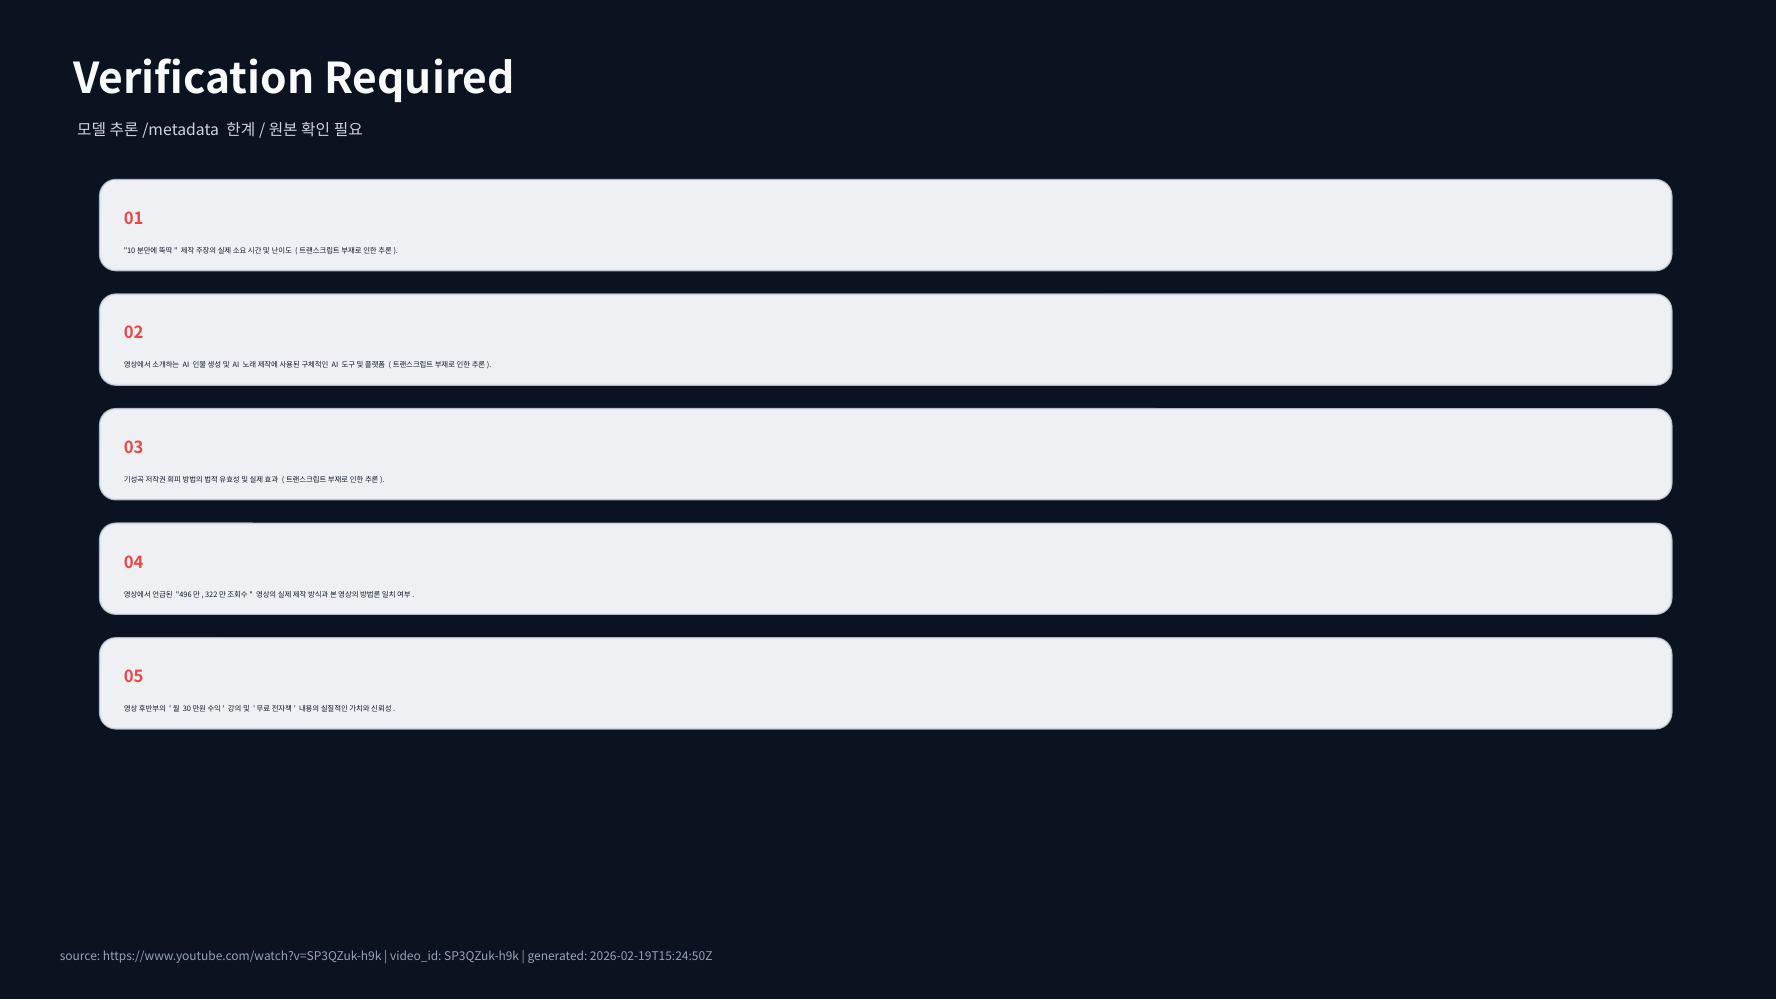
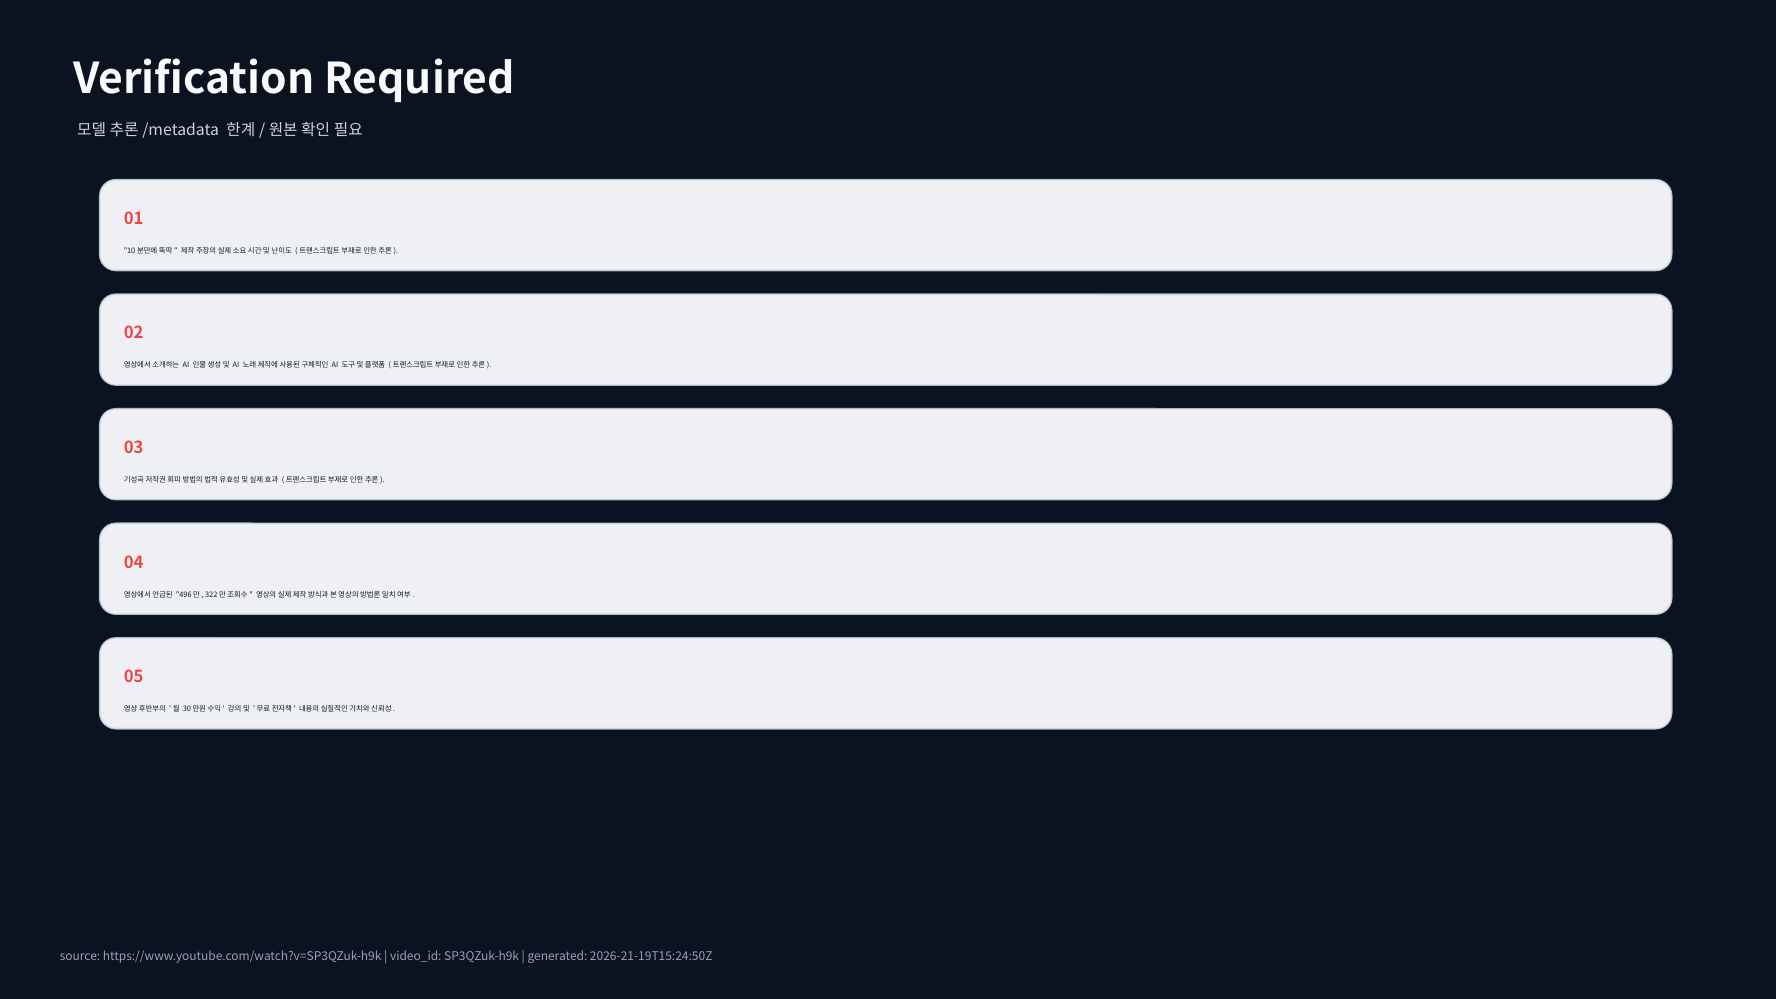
2026-02-19T15:24:50Z: 2026-02-19T15:24:50Z -> 2026-21-19T15:24:50Z
